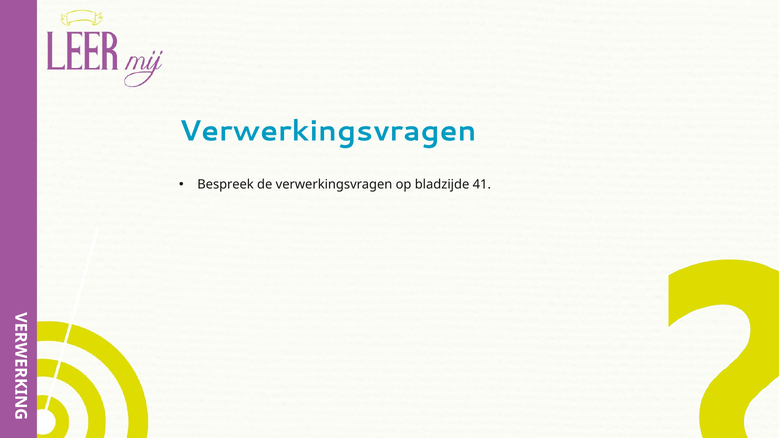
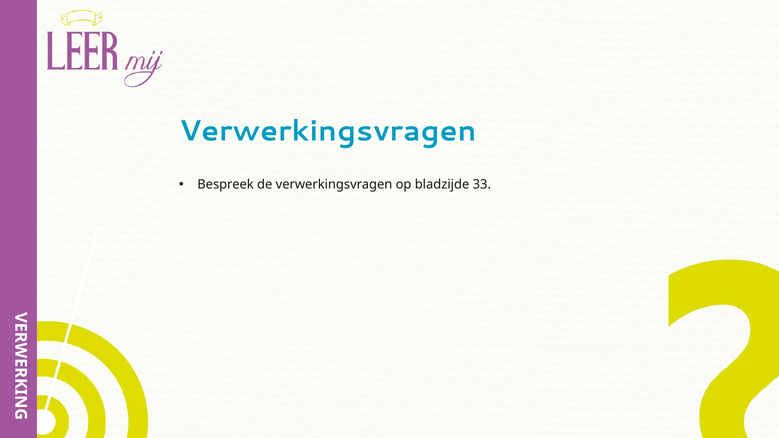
41: 41 -> 33
